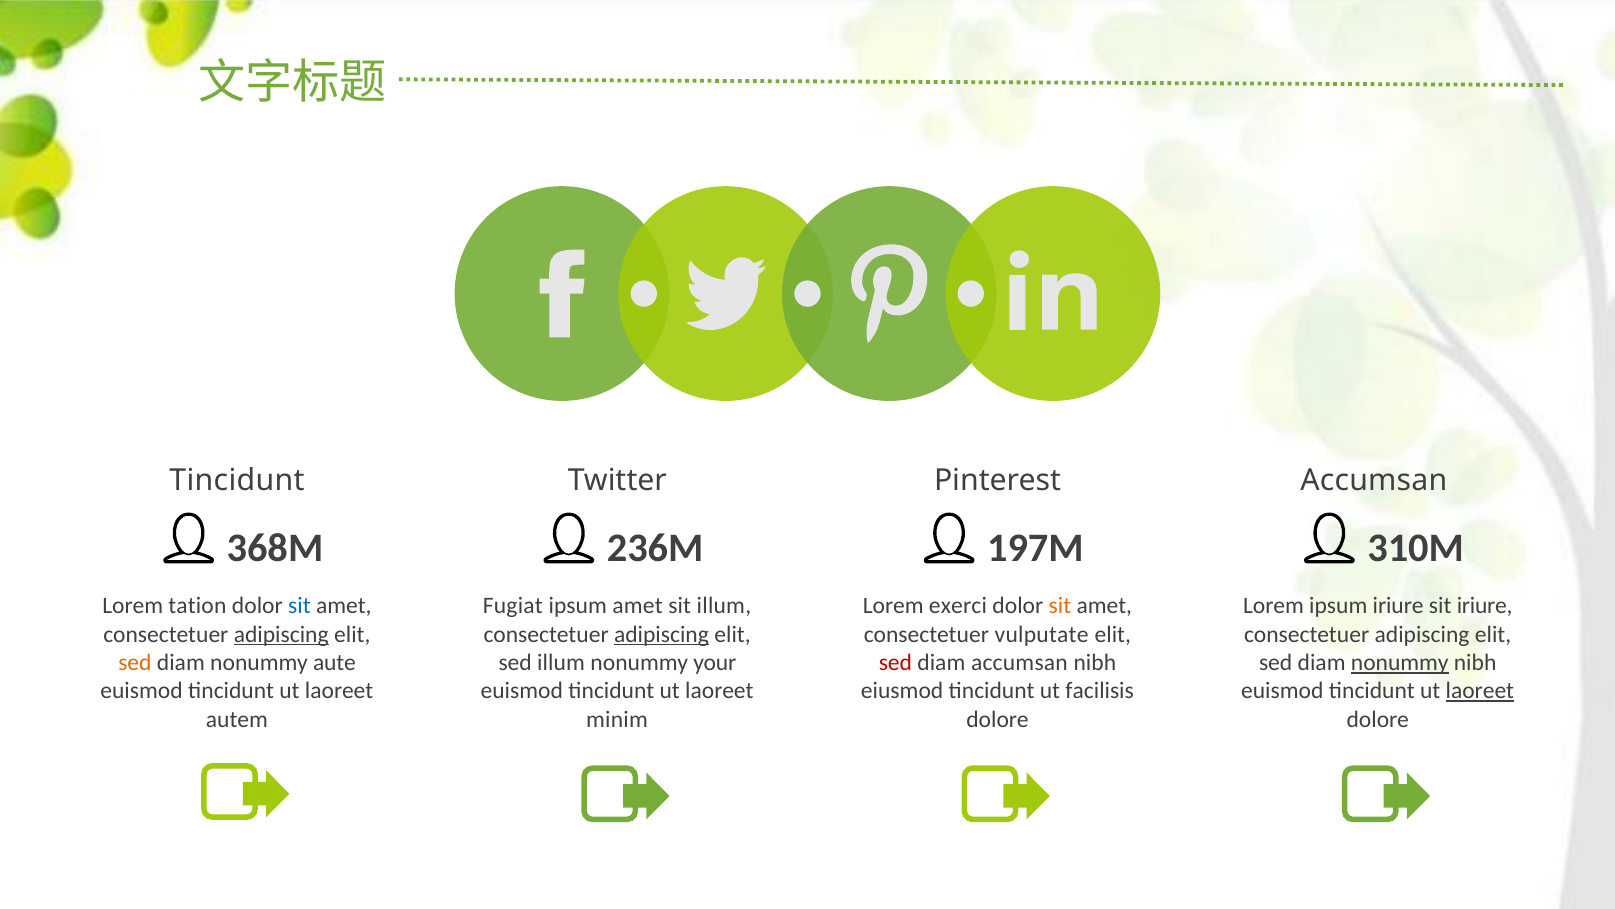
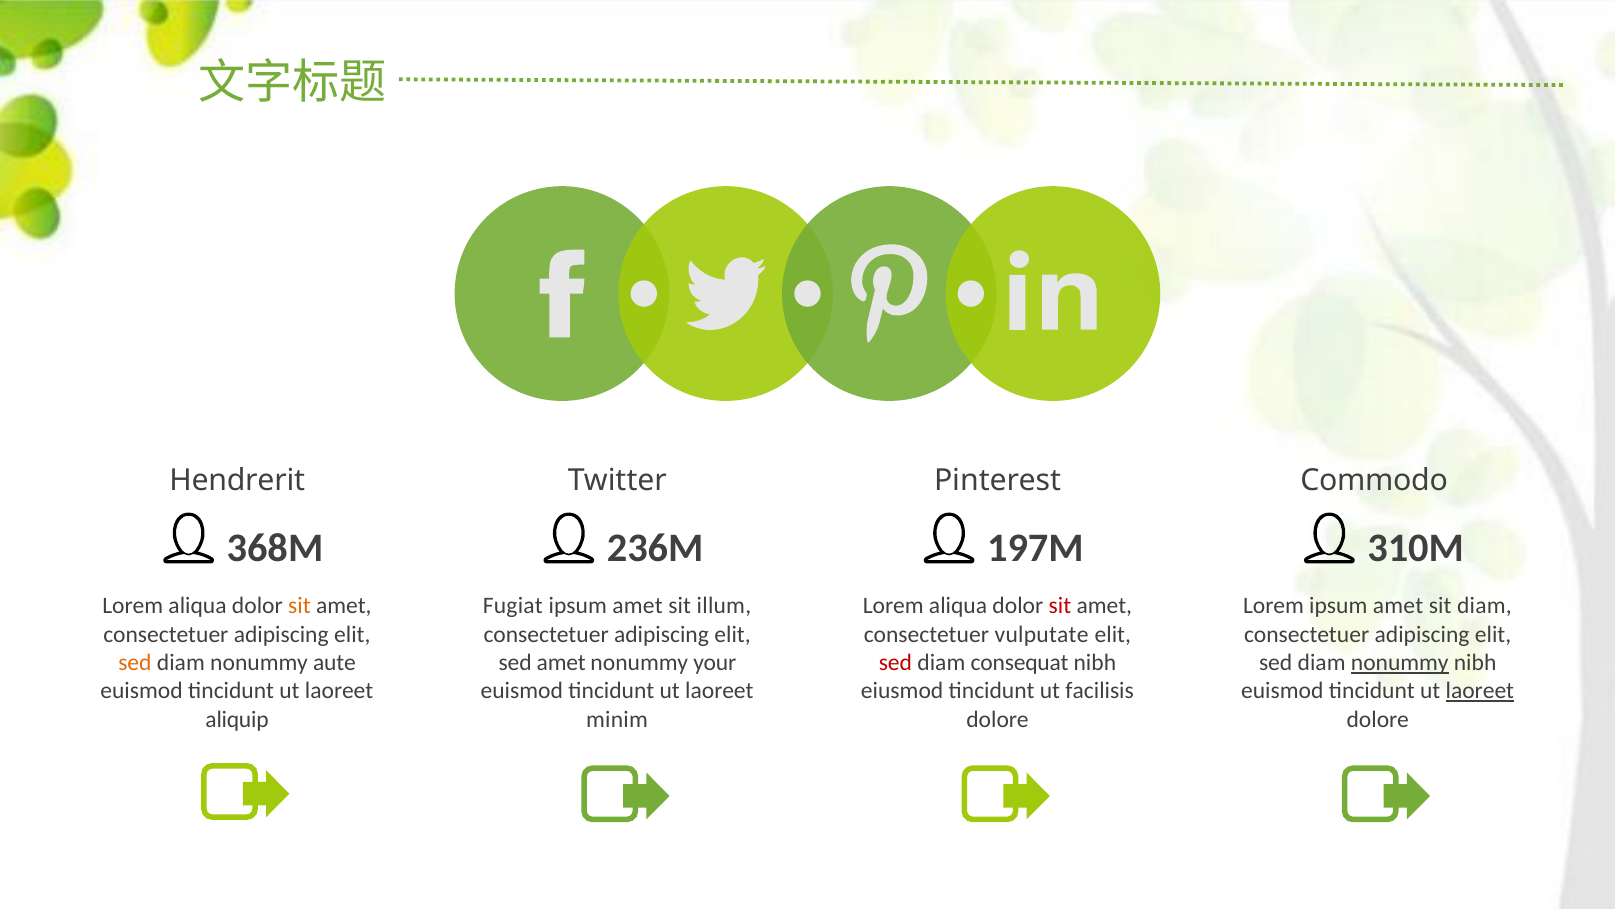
Tincidunt at (237, 480): Tincidunt -> Hendrerit
Accumsan at (1374, 480): Accumsan -> Commodo
tation at (197, 606): tation -> aliqua
sit at (299, 606) colour: blue -> orange
exerci at (958, 606): exerci -> aliqua
sit at (1060, 606) colour: orange -> red
Lorem ipsum iriure: iriure -> amet
sit iriure: iriure -> diam
adipiscing at (281, 634) underline: present -> none
adipiscing at (661, 634) underline: present -> none
sed illum: illum -> amet
diam accumsan: accumsan -> consequat
autem: autem -> aliquip
